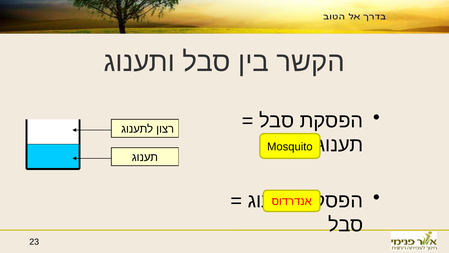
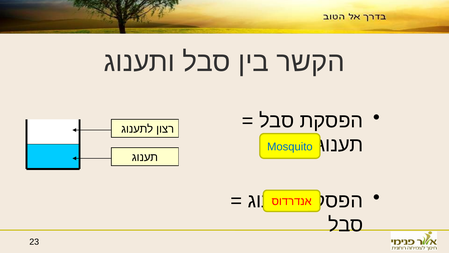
Mosquito colour: black -> blue
